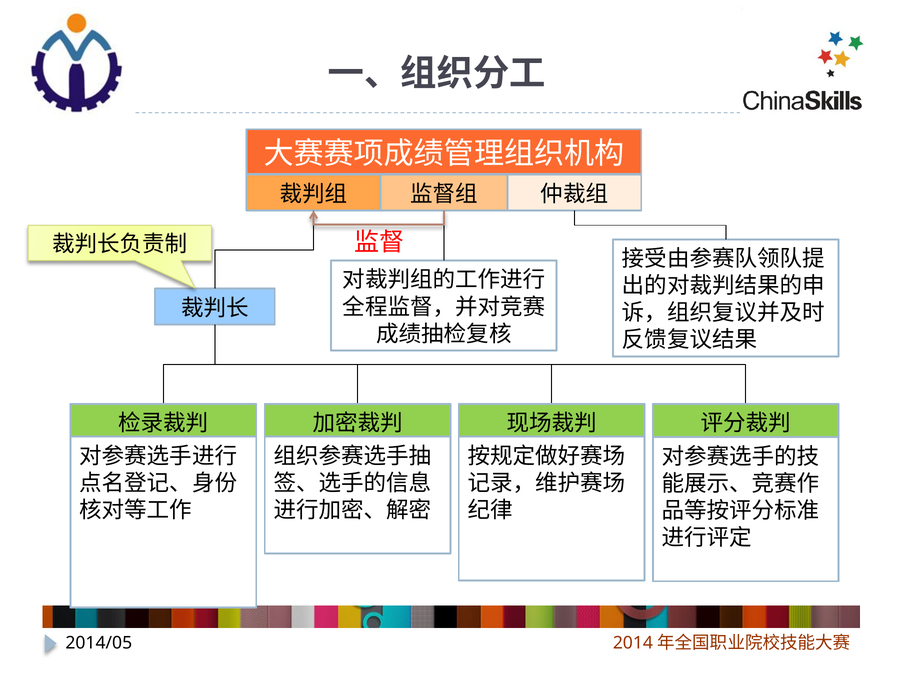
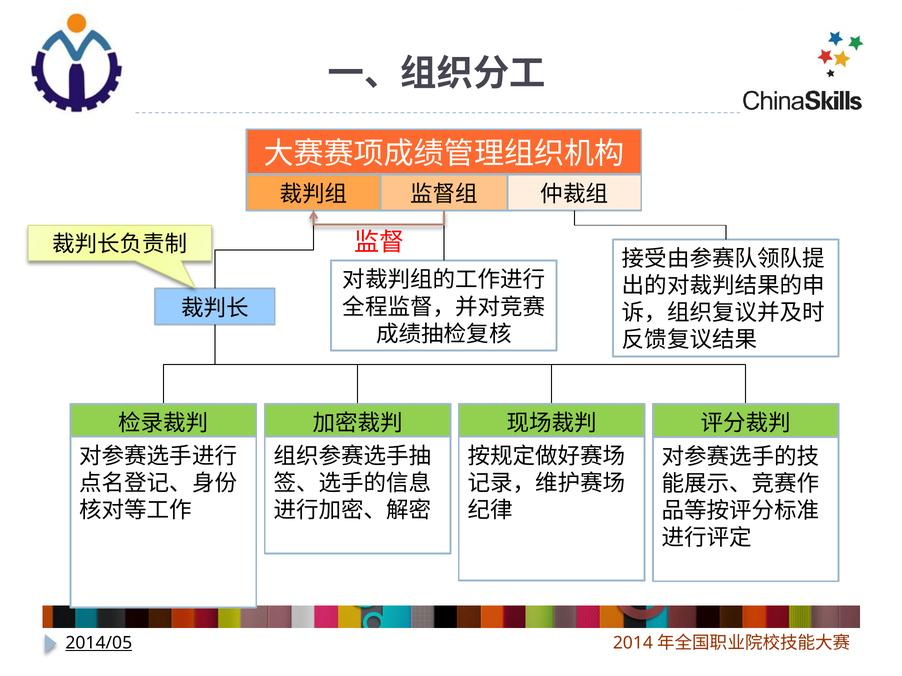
2014/05 underline: none -> present
